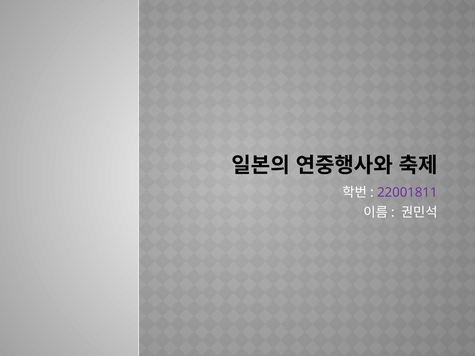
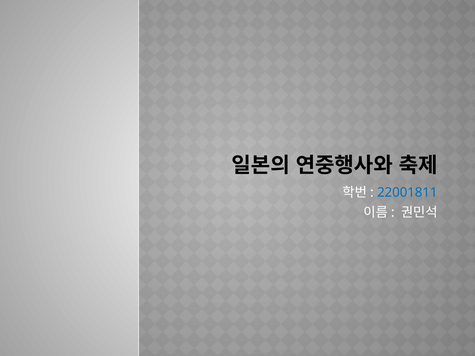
22001811 colour: purple -> blue
